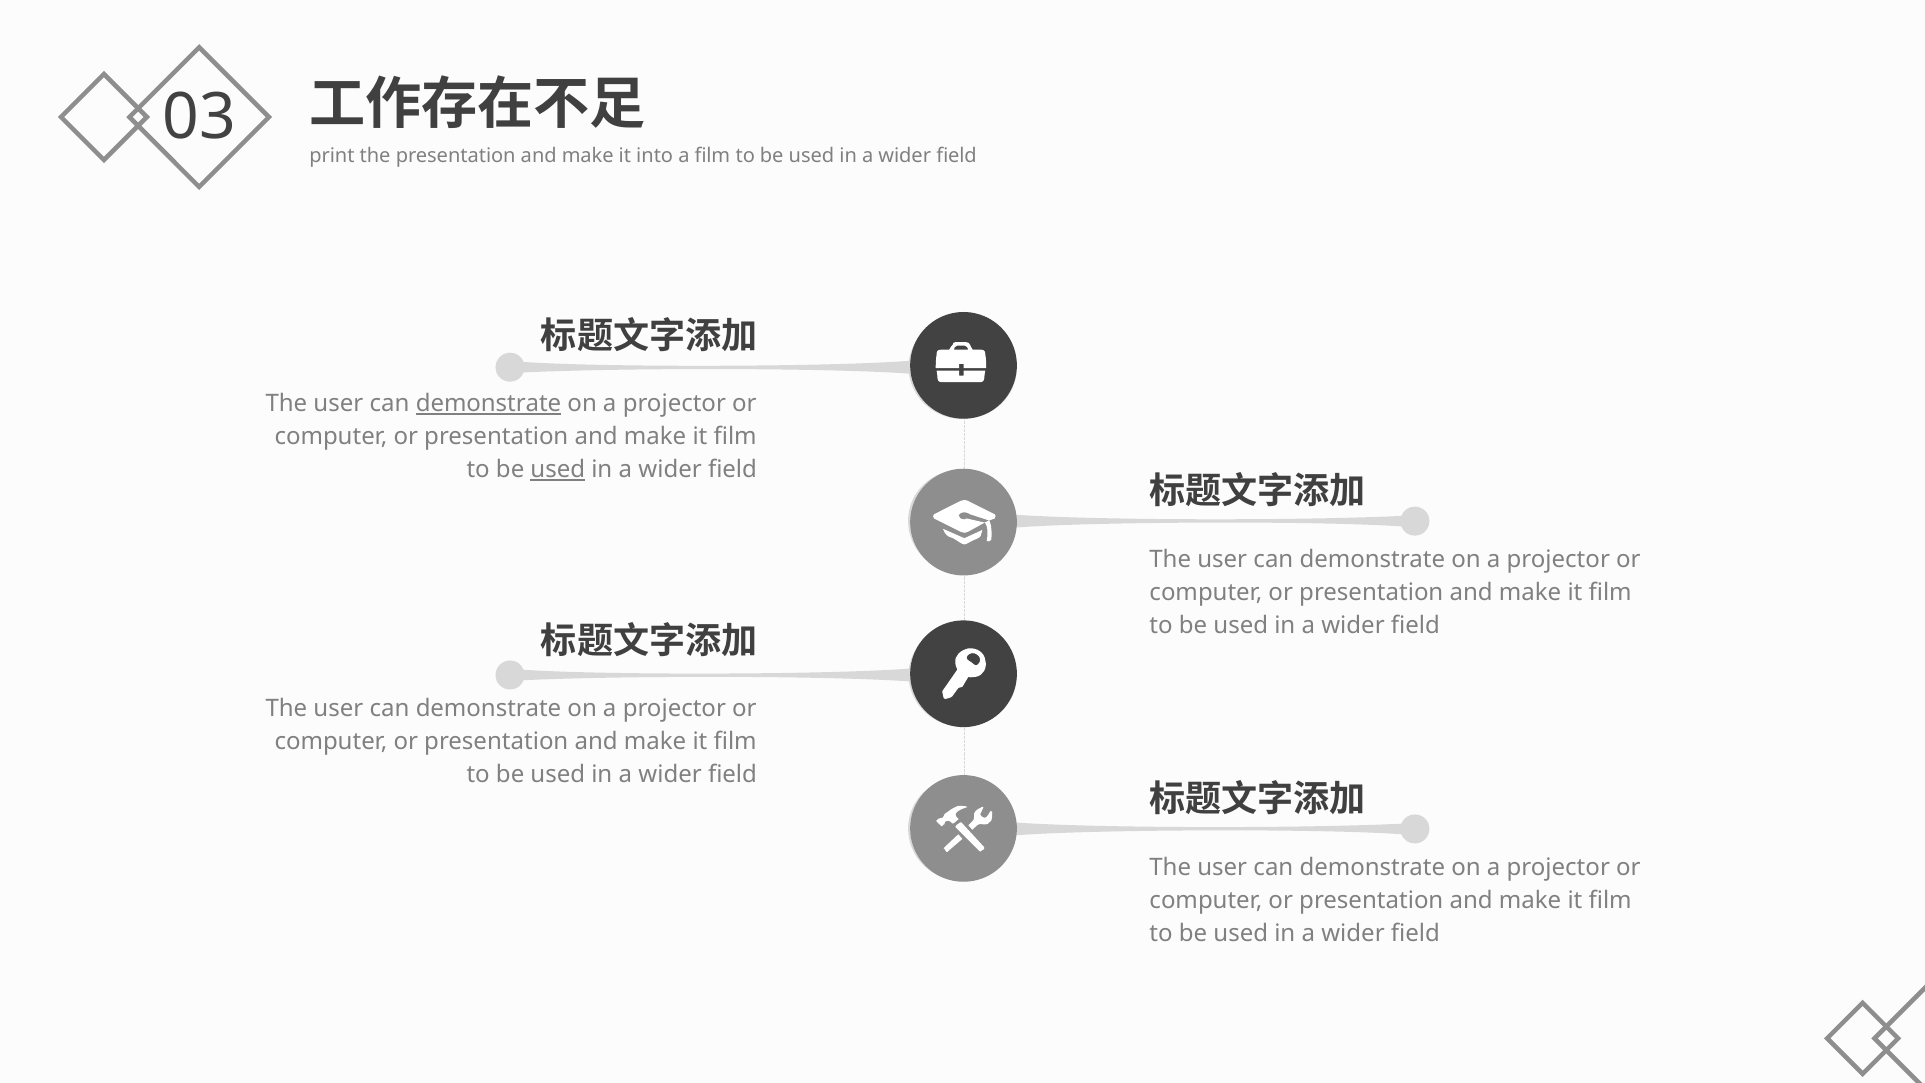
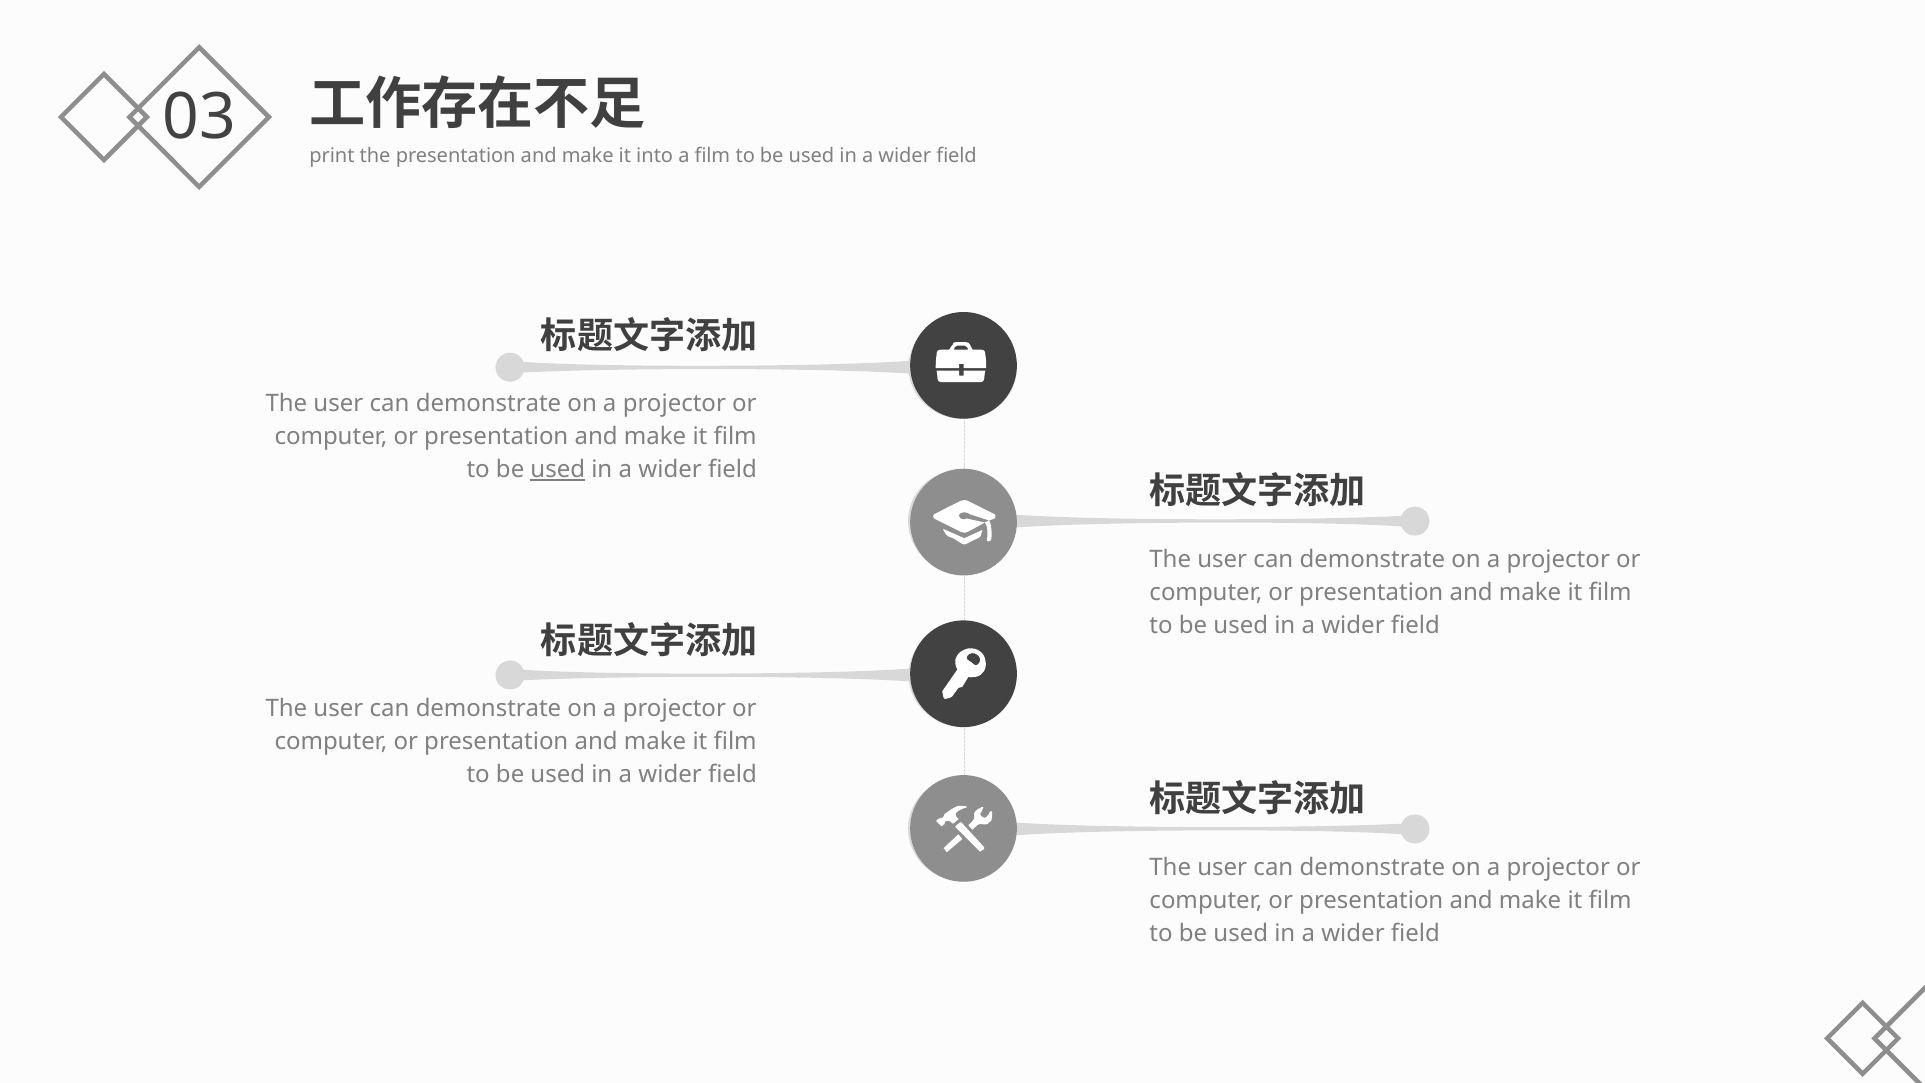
demonstrate at (489, 404) underline: present -> none
